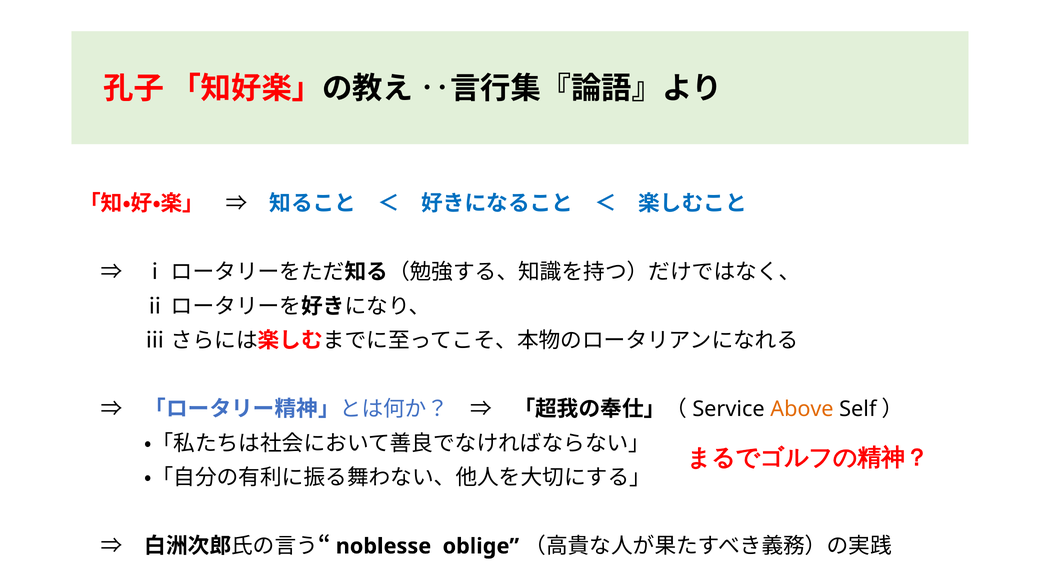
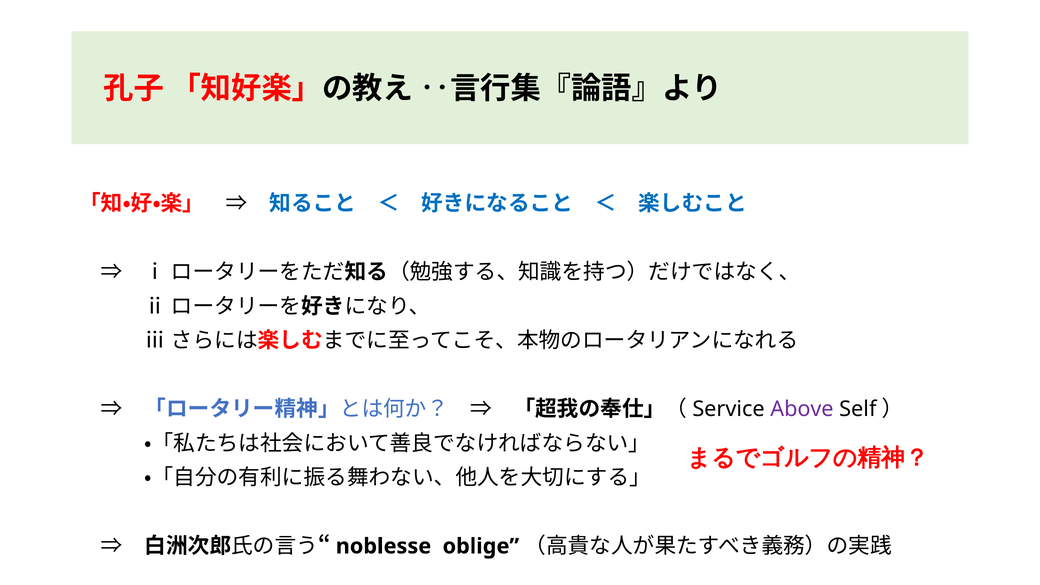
Above colour: orange -> purple
